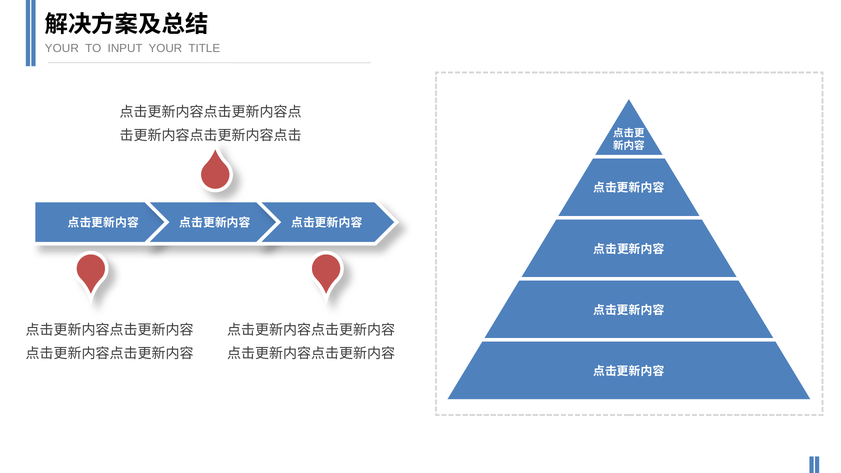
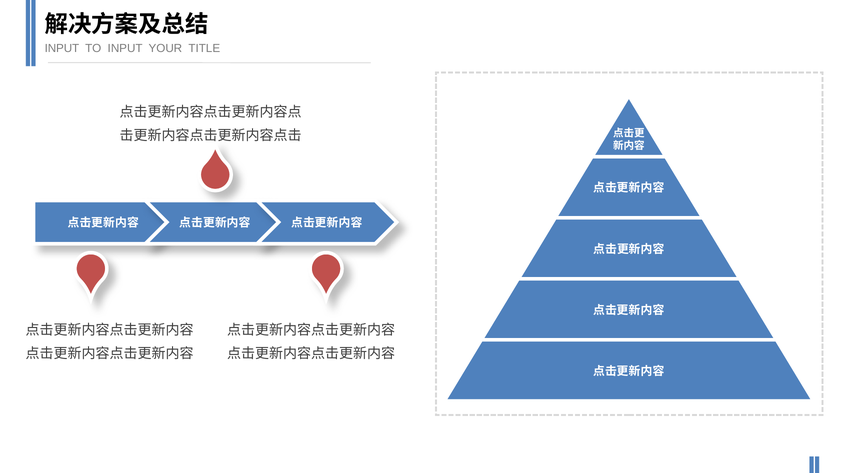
YOUR at (62, 48): YOUR -> INPUT
